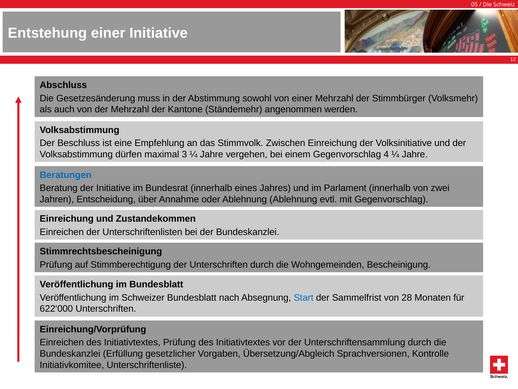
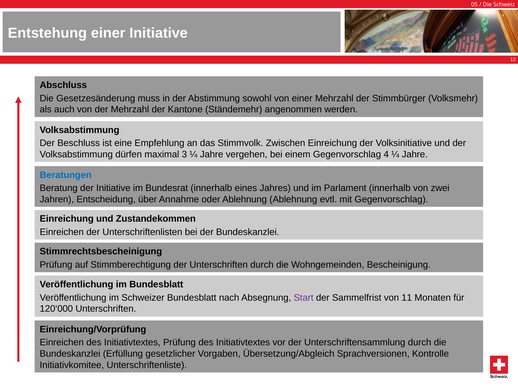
Start colour: blue -> purple
28: 28 -> 11
622‘000: 622‘000 -> 120‘000
